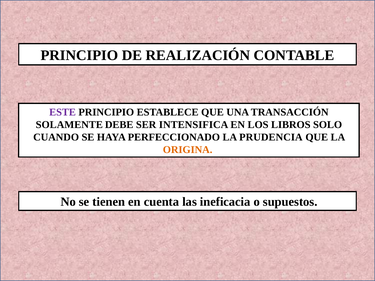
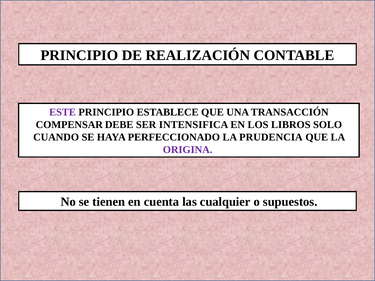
SOLAMENTE: SOLAMENTE -> COMPENSAR
ORIGINA colour: orange -> purple
ineficacia: ineficacia -> cualquier
